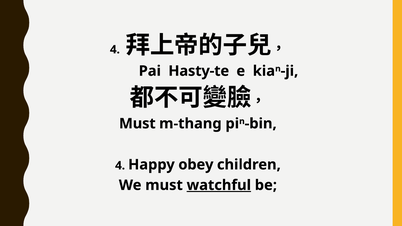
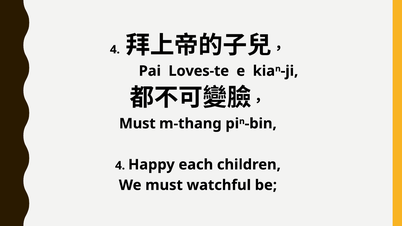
Hasty-te: Hasty-te -> Loves-te
obey: obey -> each
watchful underline: present -> none
